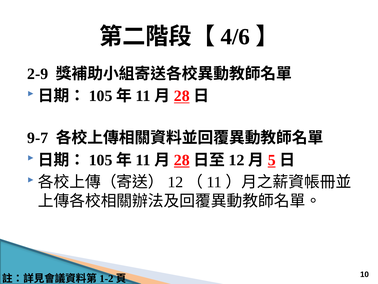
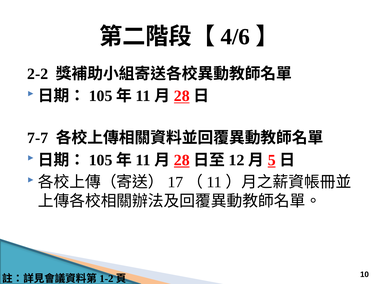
2-9: 2-9 -> 2-2
9-7: 9-7 -> 7-7
12 at (175, 182): 12 -> 17
